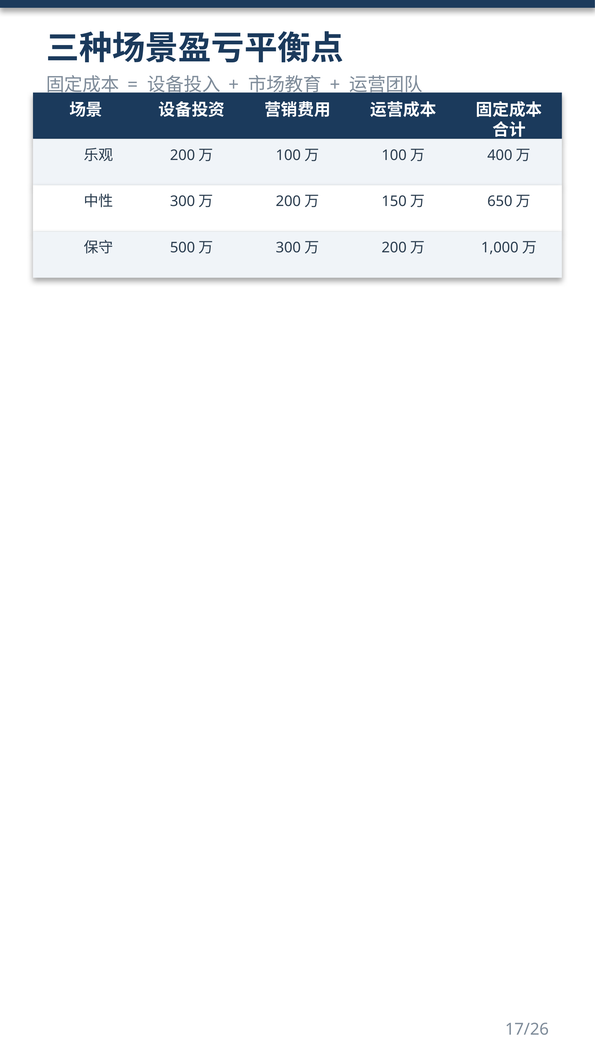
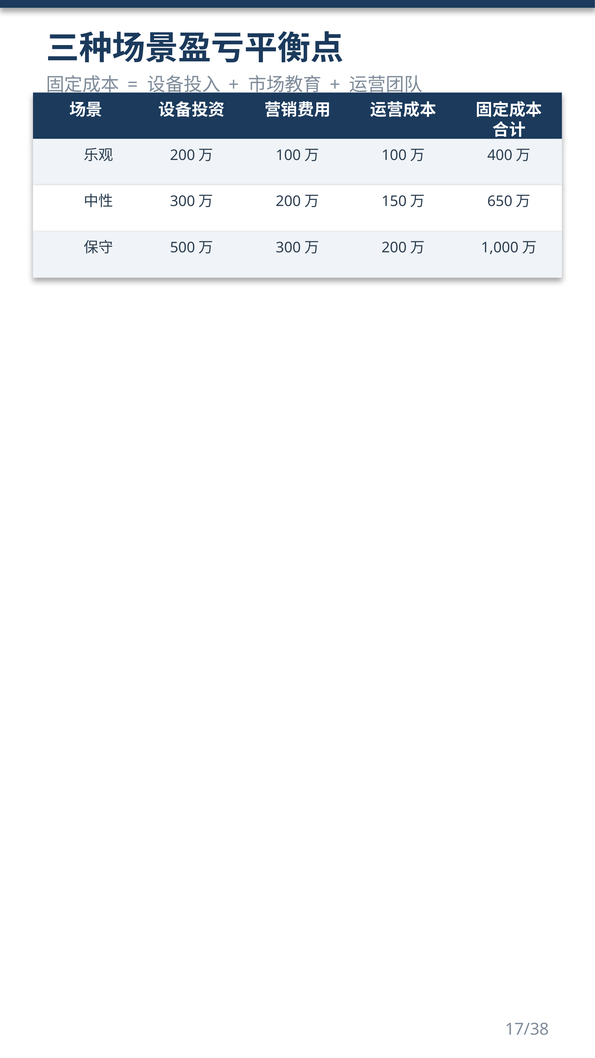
17/26: 17/26 -> 17/38
